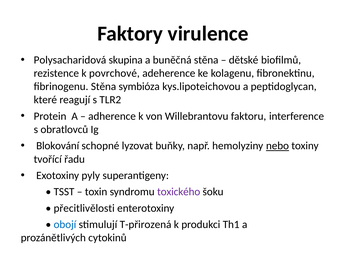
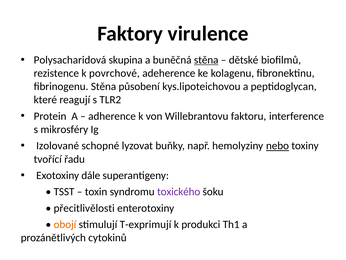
stěna at (206, 60) underline: none -> present
symbióza: symbióza -> působení
obratlovců: obratlovců -> mikrosféry
Blokování: Blokování -> Izolované
pyly: pyly -> dále
obojí colour: blue -> orange
T-přirozená: T-přirozená -> T-exprimují
